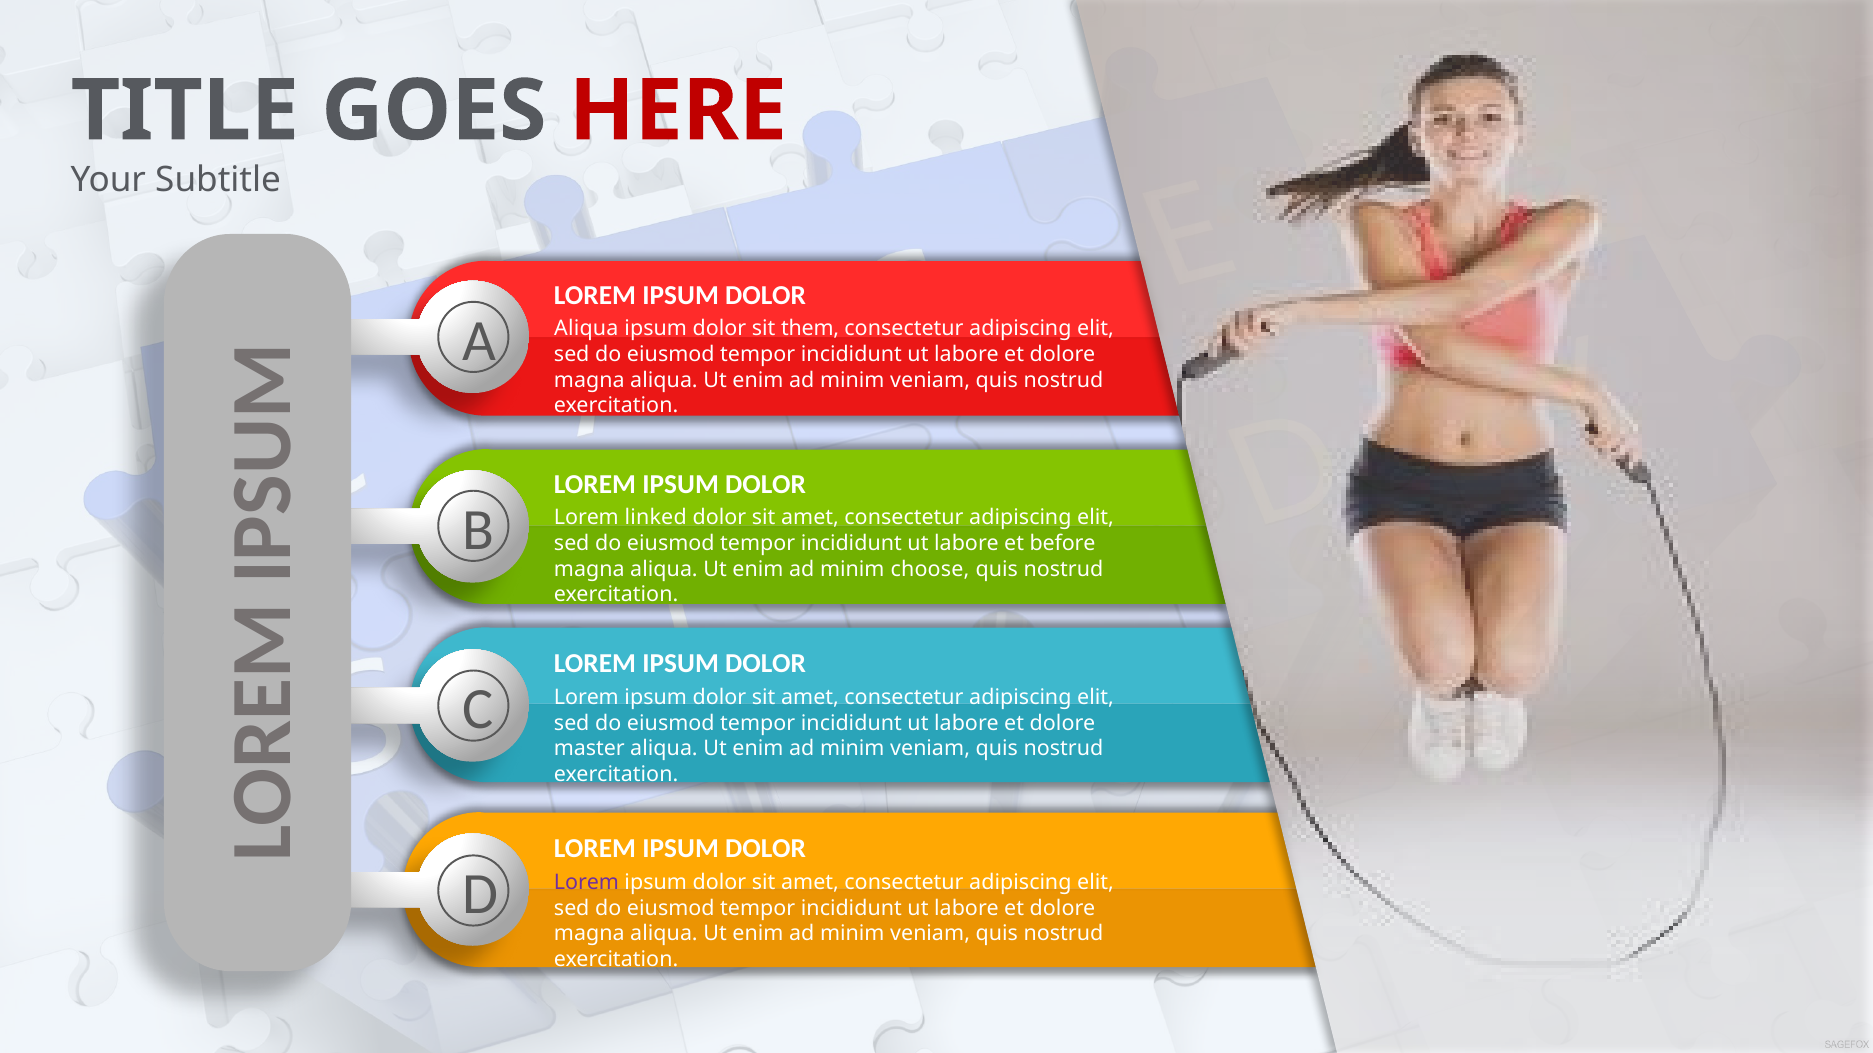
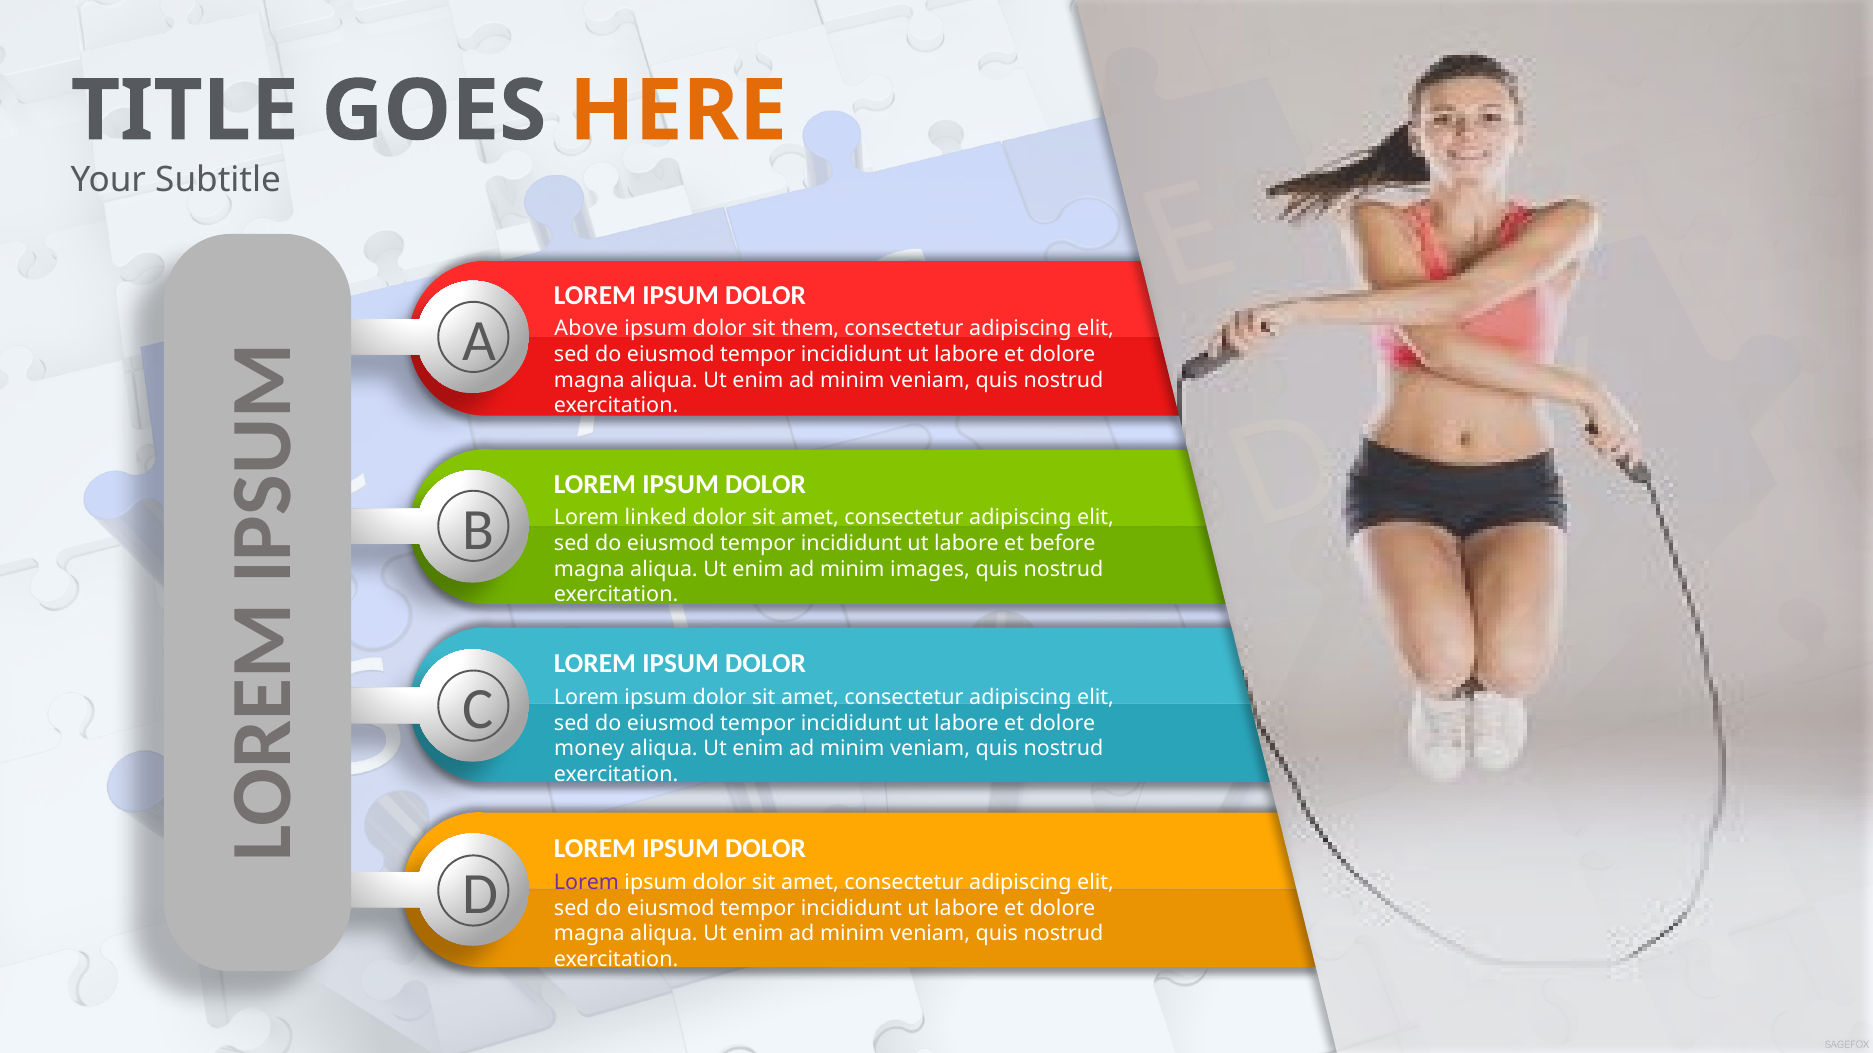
HERE colour: red -> orange
Aliqua at (586, 329): Aliqua -> Above
choose: choose -> images
master: master -> money
